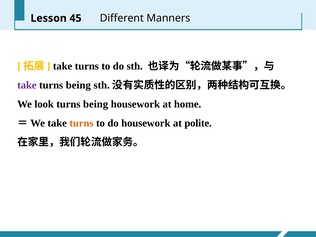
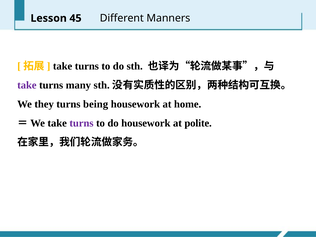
being at (78, 85): being -> many
look: look -> they
turns at (81, 123) colour: orange -> purple
